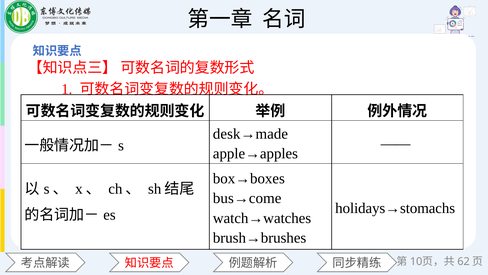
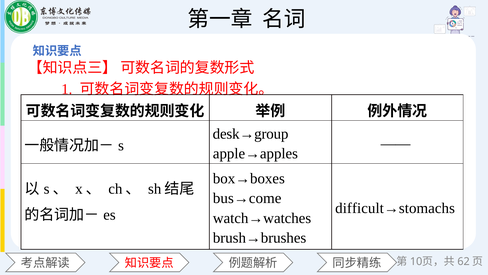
desk→made: desk→made -> desk→group
holidays→stomachs: holidays→stomachs -> difficult→stomachs
